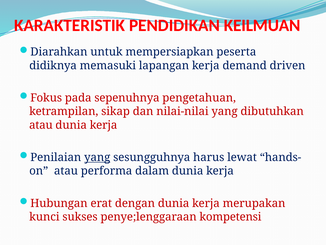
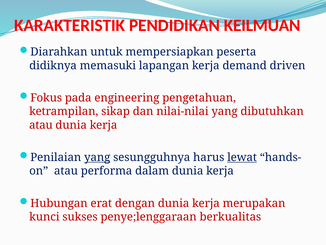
sepenuhnya: sepenuhnya -> engineering
lewat underline: none -> present
kompetensi: kompetensi -> berkualitas
